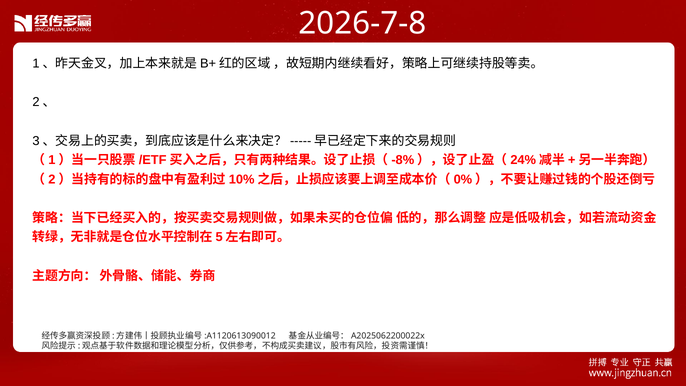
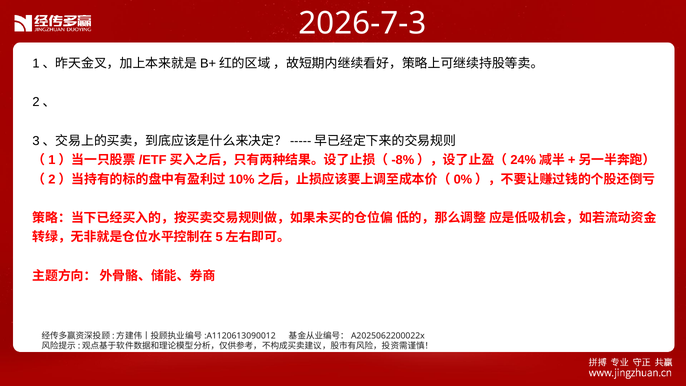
2026-7-8: 2026-7-8 -> 2026-7-3
